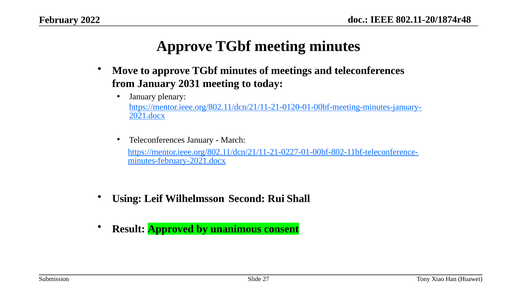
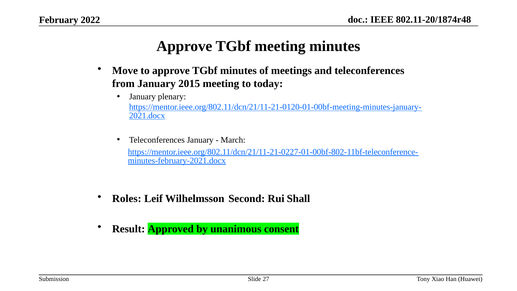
2031: 2031 -> 2015
Using: Using -> Roles
